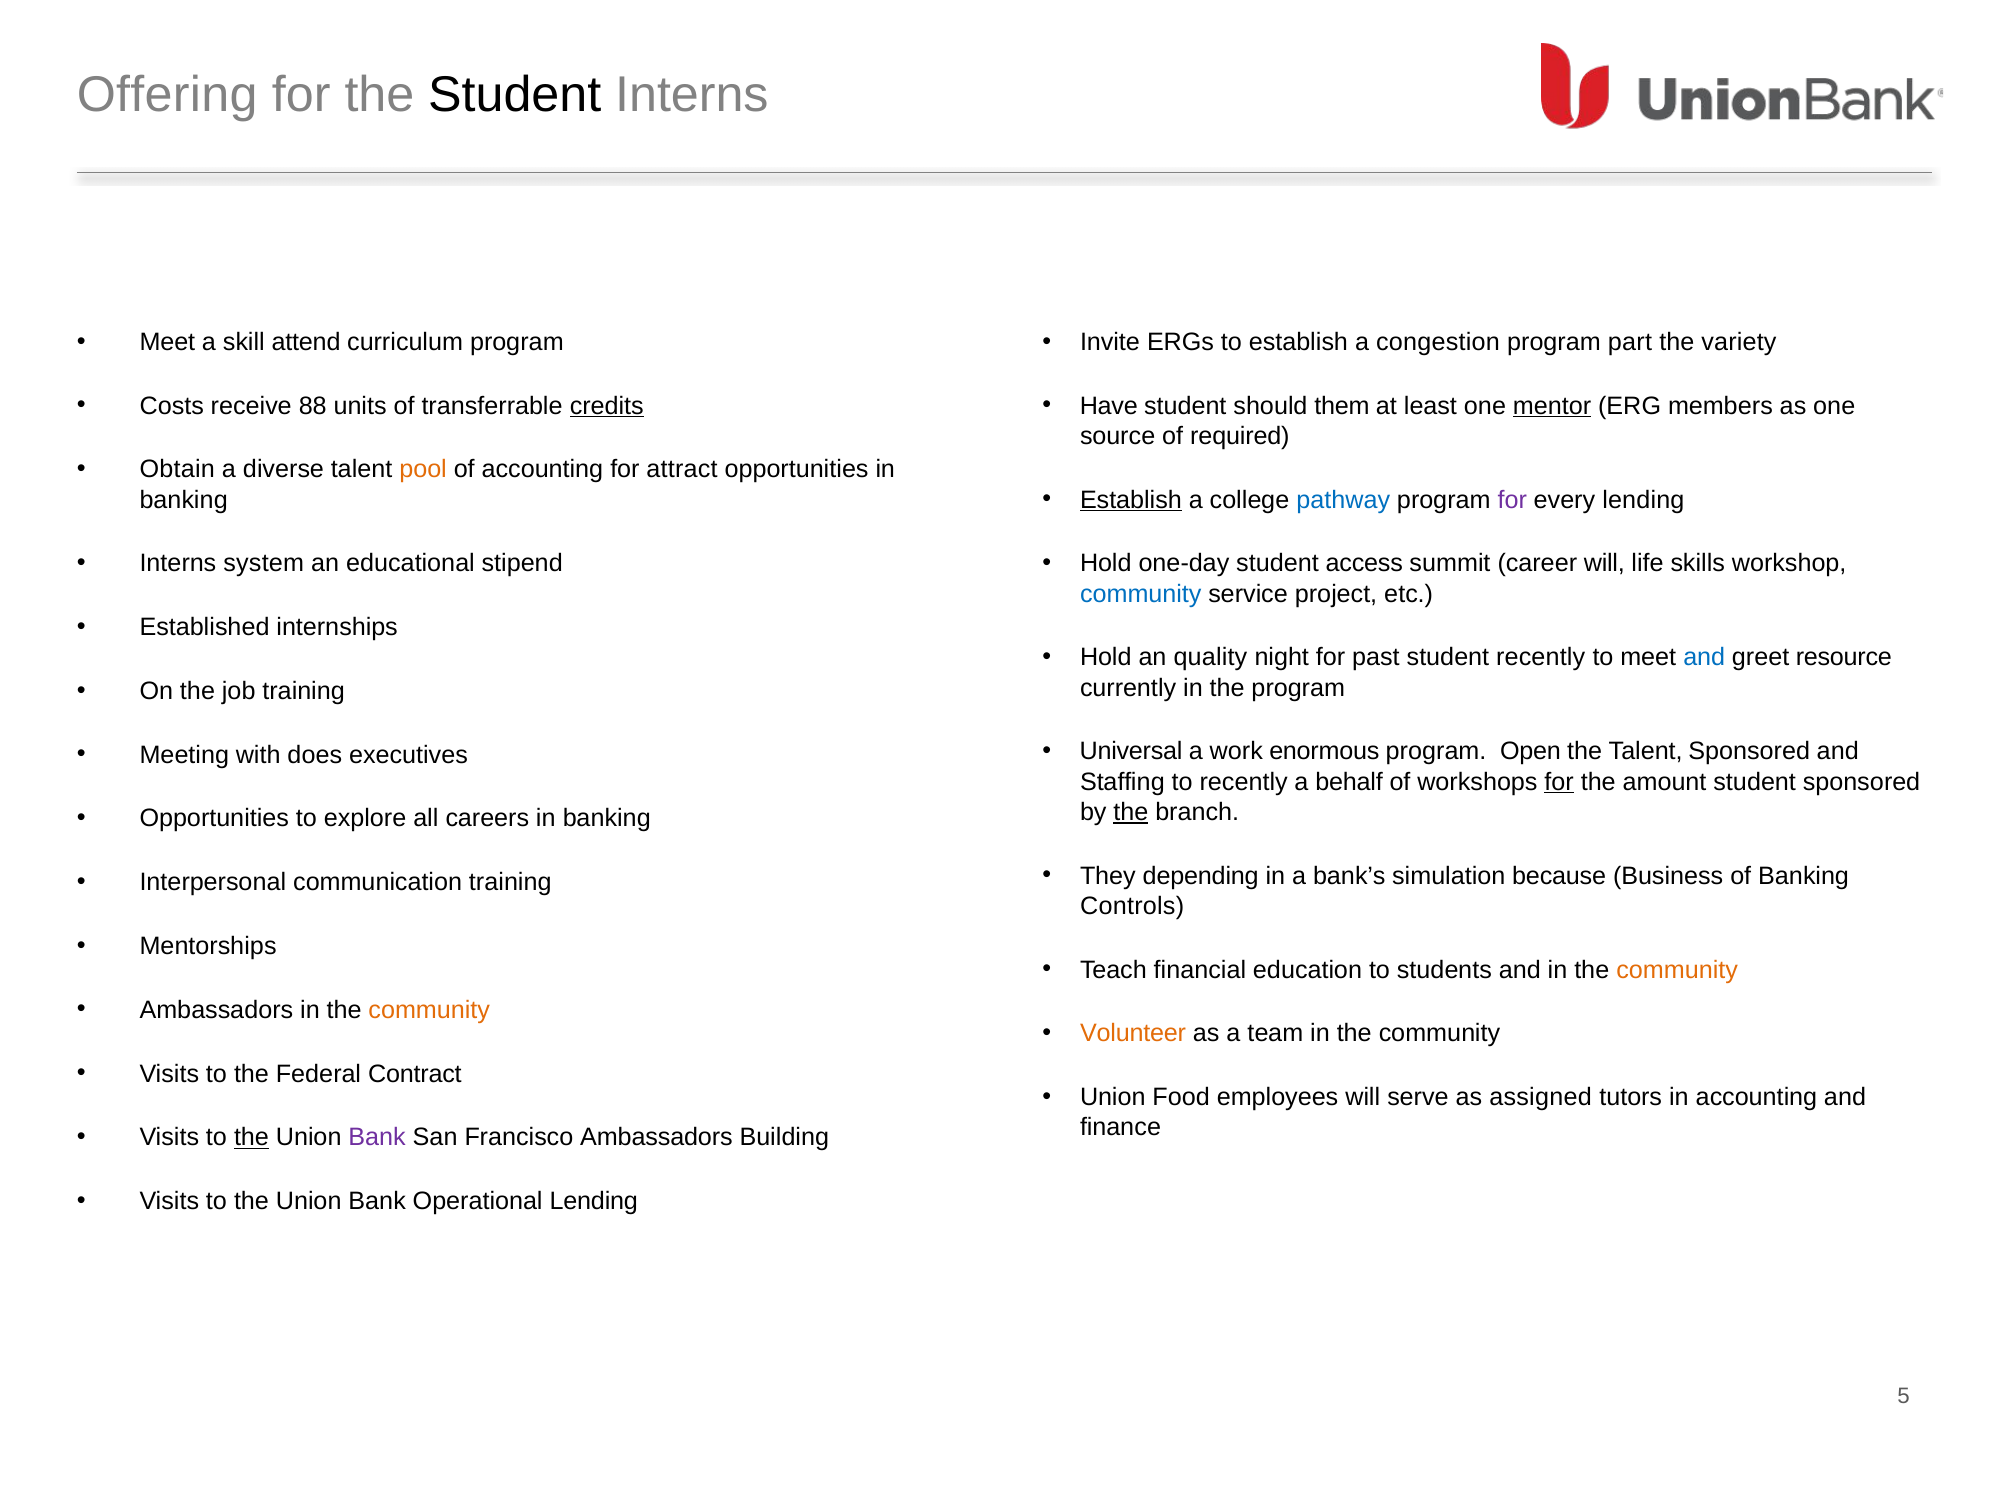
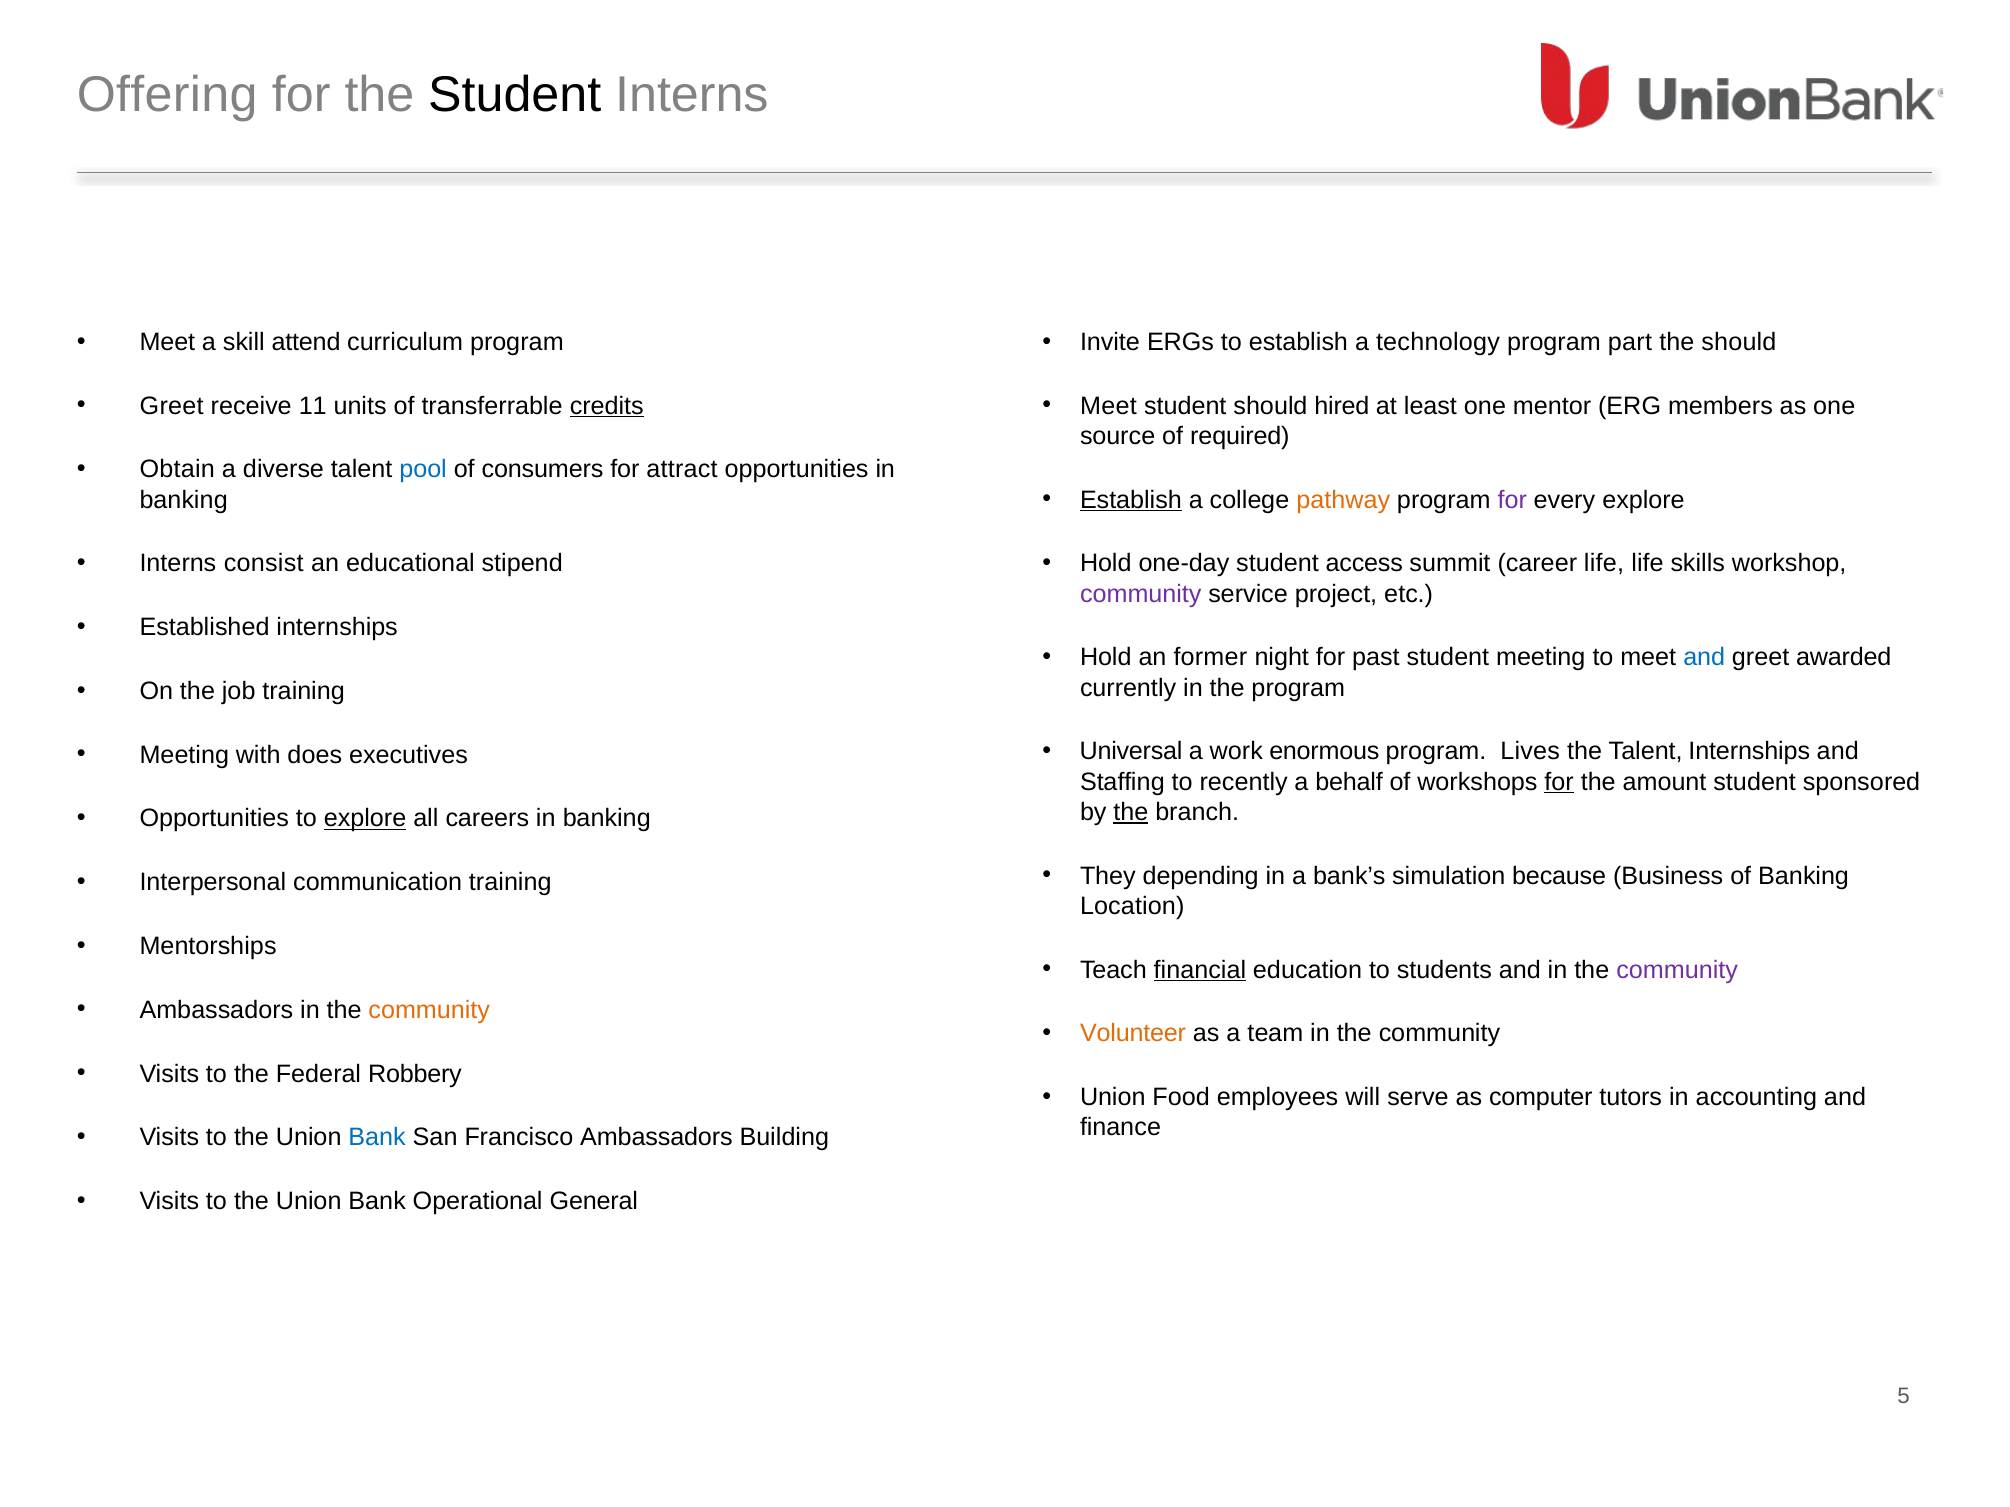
congestion: congestion -> technology
the variety: variety -> should
Costs at (172, 406): Costs -> Greet
88: 88 -> 11
Have at (1109, 406): Have -> Meet
them: them -> hired
mentor underline: present -> none
pool colour: orange -> blue
of accounting: accounting -> consumers
pathway colour: blue -> orange
every lending: lending -> explore
system: system -> consist
career will: will -> life
community at (1141, 594) colour: blue -> purple
quality: quality -> former
student recently: recently -> meeting
resource: resource -> awarded
Open: Open -> Lives
Talent Sponsored: Sponsored -> Internships
explore at (365, 819) underline: none -> present
Controls: Controls -> Location
financial underline: none -> present
community at (1677, 970) colour: orange -> purple
Contract: Contract -> Robbery
assigned: assigned -> computer
the at (251, 1138) underline: present -> none
Bank at (377, 1138) colour: purple -> blue
Operational Lending: Lending -> General
